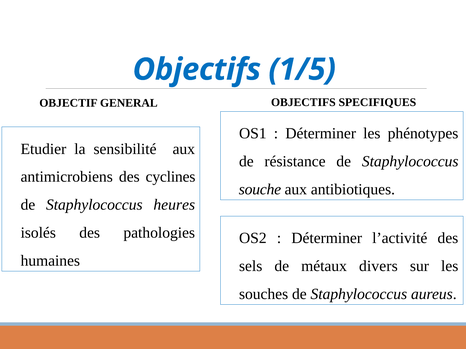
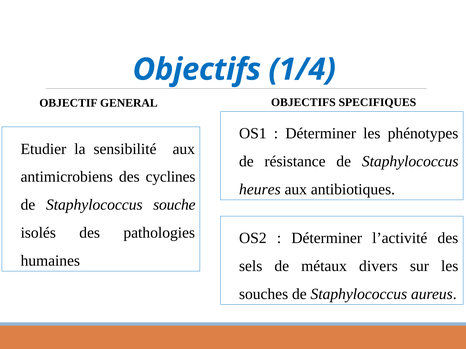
1/5: 1/5 -> 1/4
souche: souche -> heures
heures: heures -> souche
